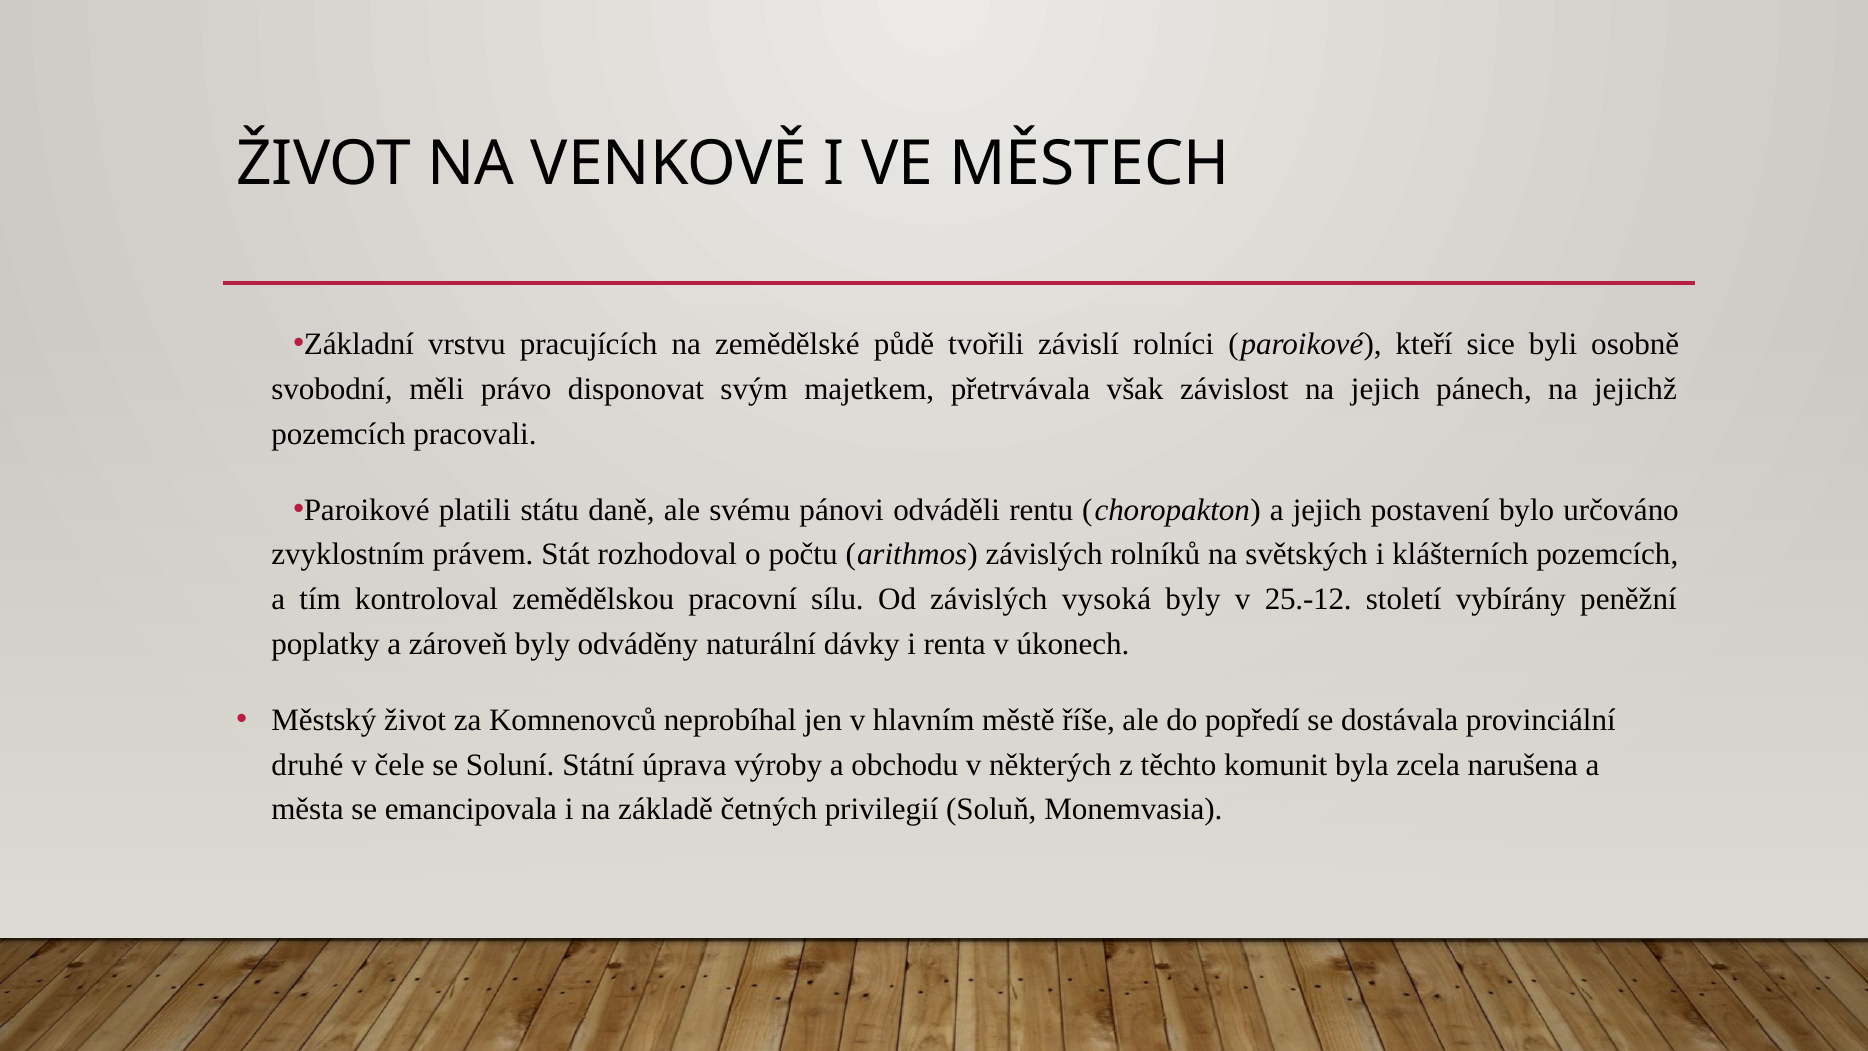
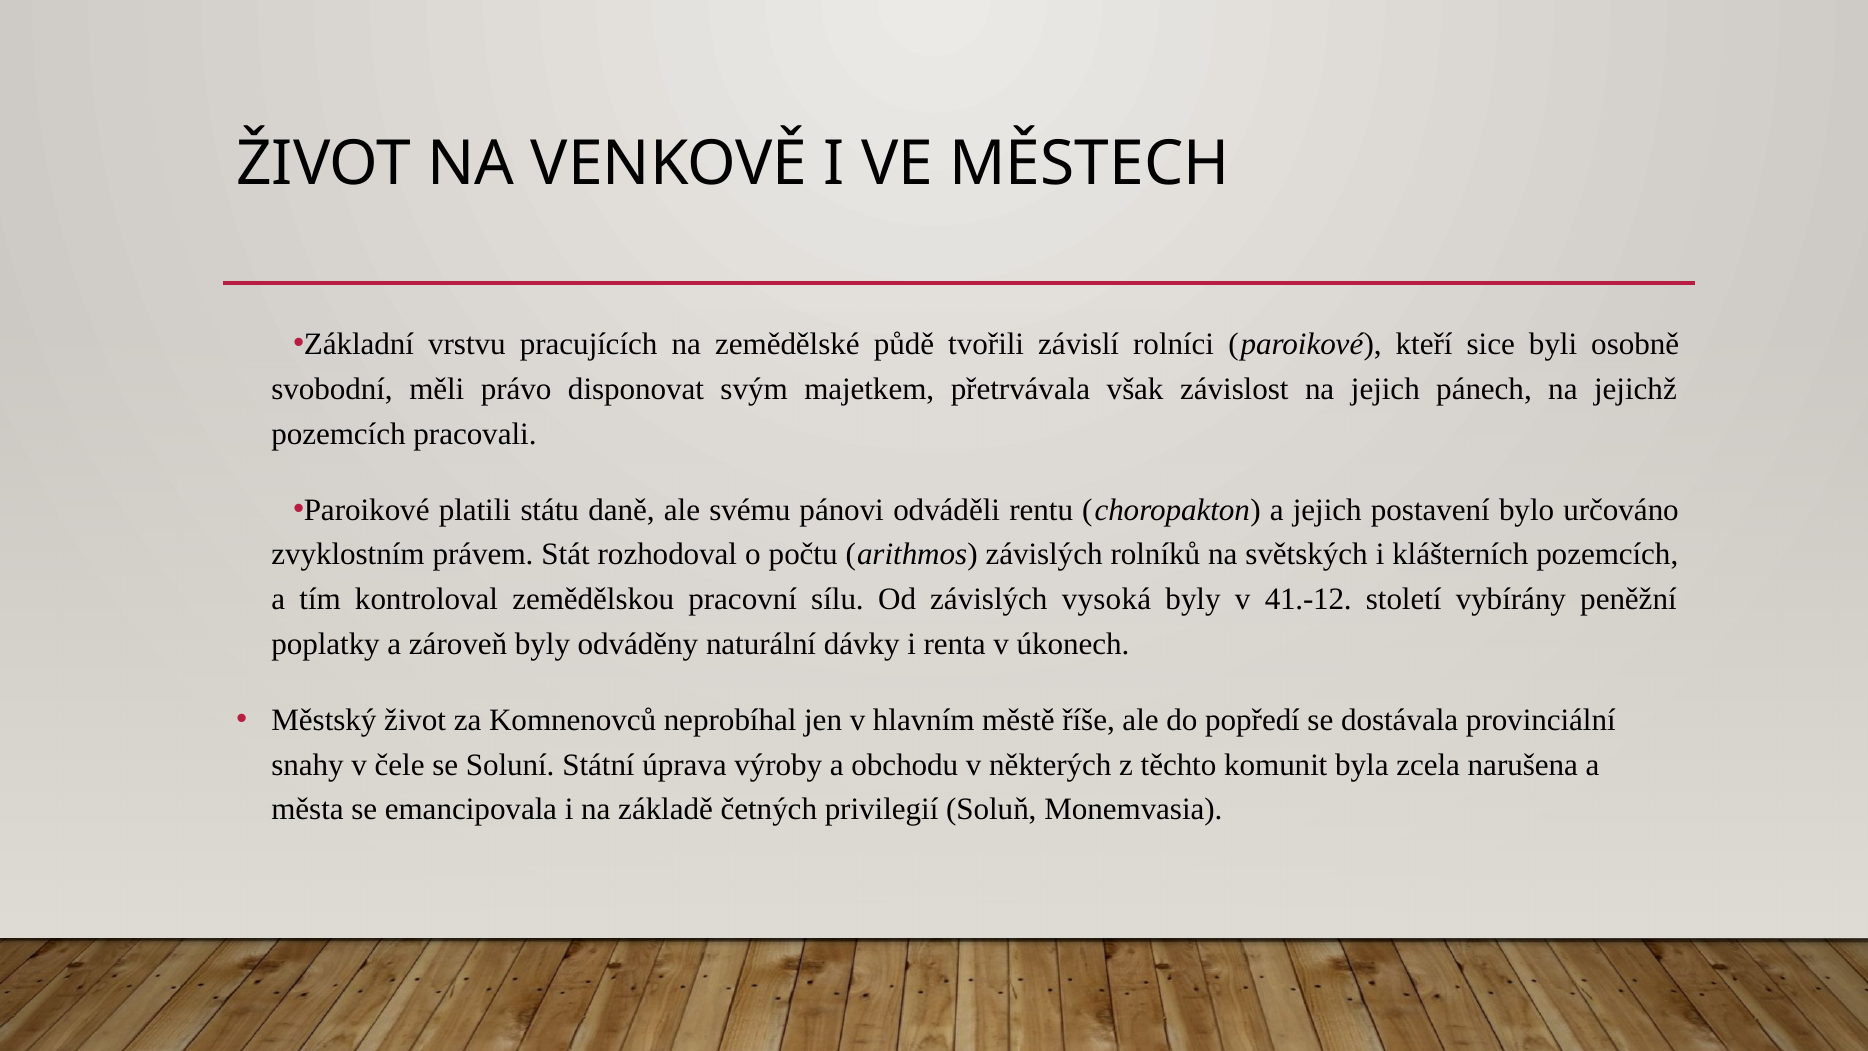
25.-12: 25.-12 -> 41.-12
druhé: druhé -> snahy
